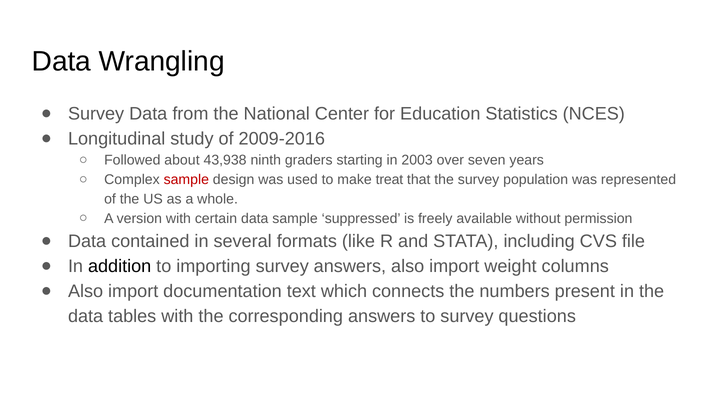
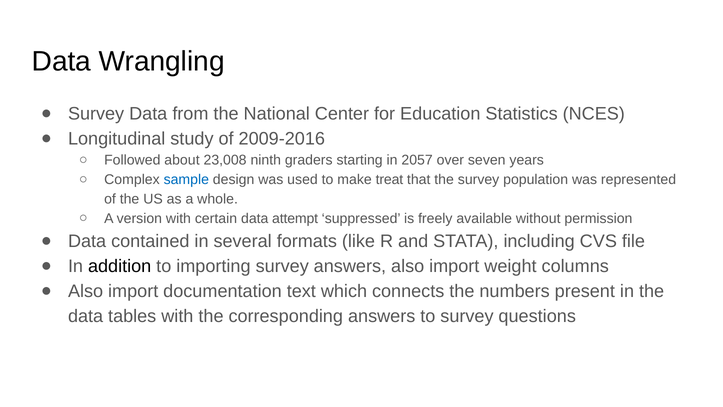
43,938: 43,938 -> 23,008
2003: 2003 -> 2057
sample at (186, 180) colour: red -> blue
data sample: sample -> attempt
